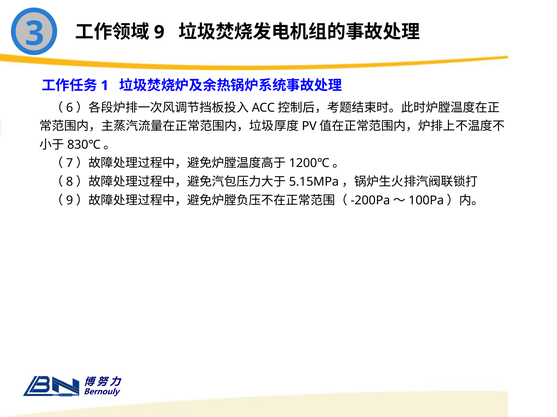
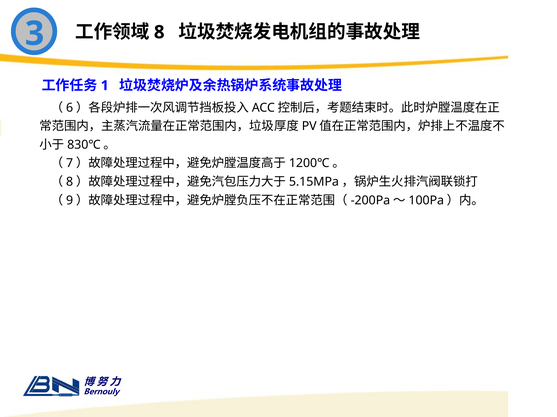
9: 9 -> 8
